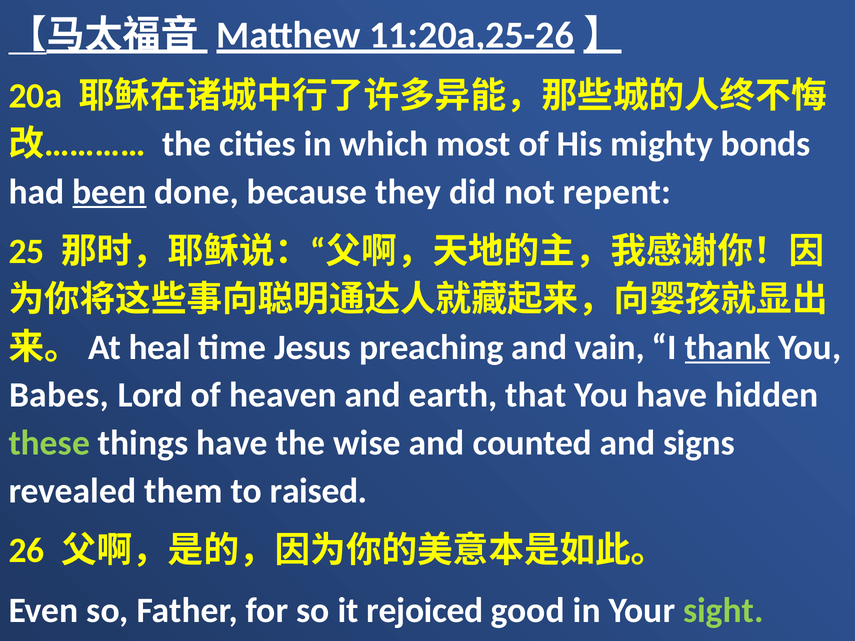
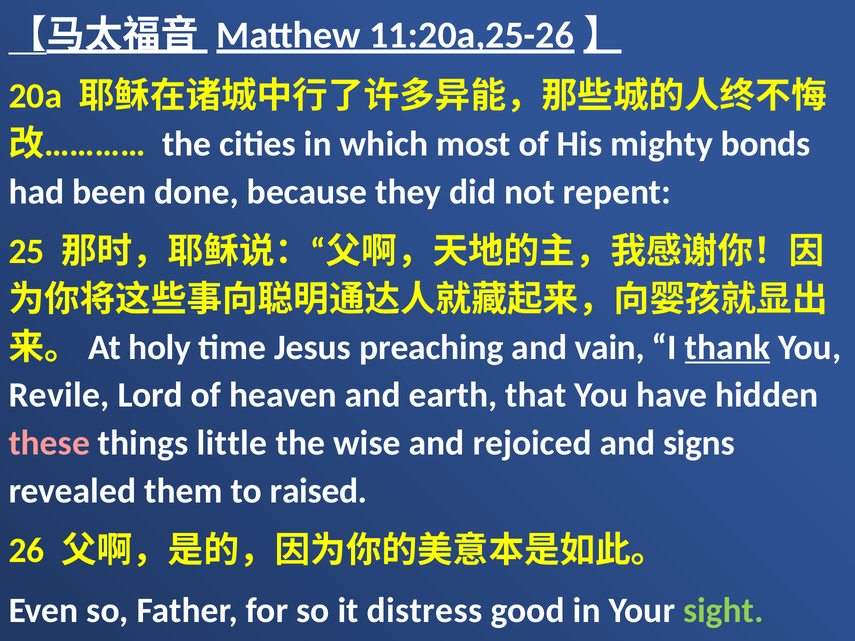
been underline: present -> none
heal: heal -> holy
Babes: Babes -> Revile
these colour: light green -> pink
things have: have -> little
counted: counted -> rejoiced
rejoiced: rejoiced -> distress
